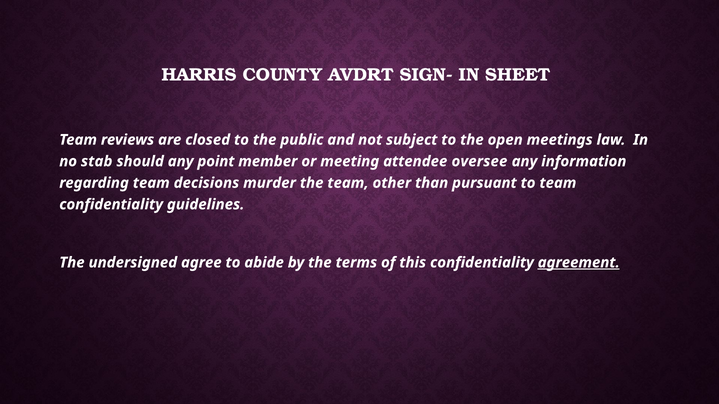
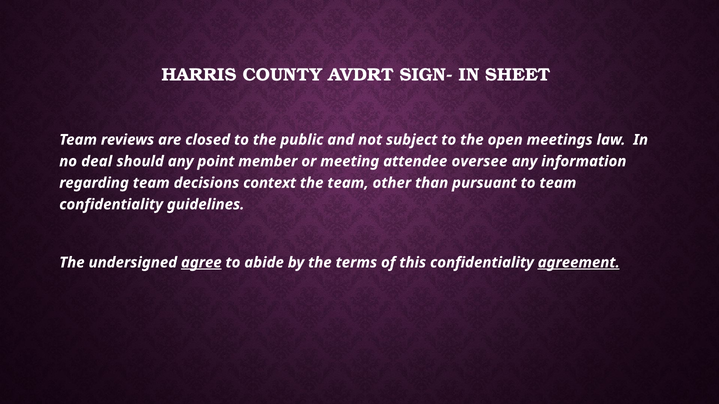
stab: stab -> deal
murder: murder -> context
agree underline: none -> present
